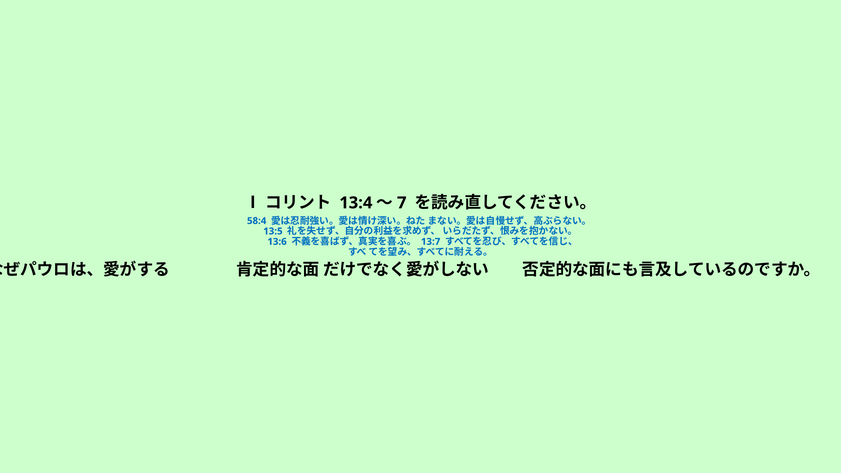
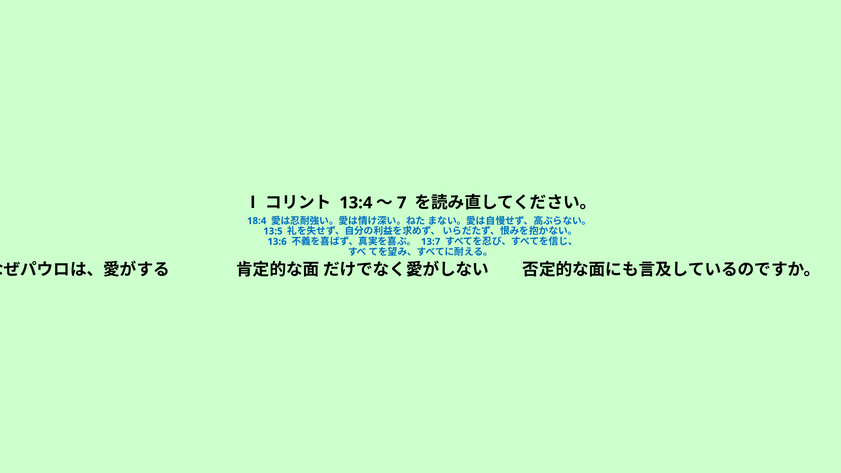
58:4: 58:4 -> 18:4
